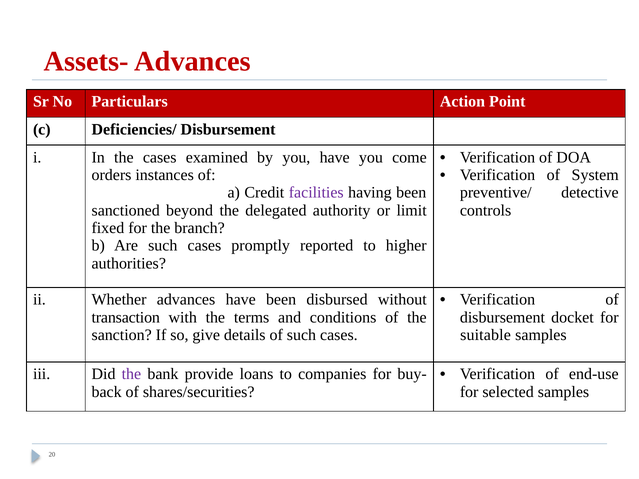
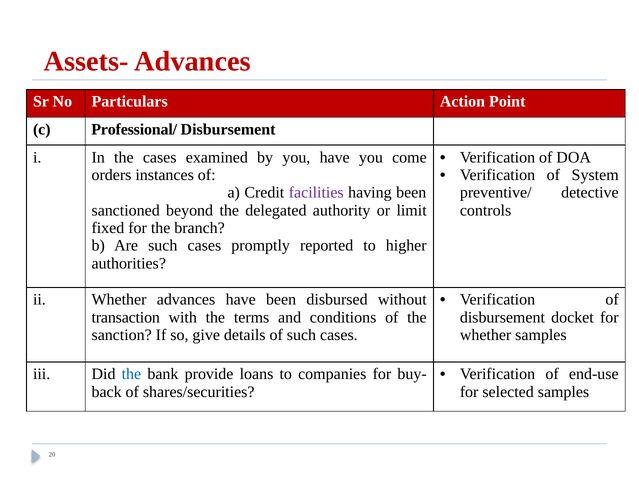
Deficiencies/: Deficiencies/ -> Professional/
suitable at (486, 335): suitable -> whether
the at (131, 374) colour: purple -> blue
